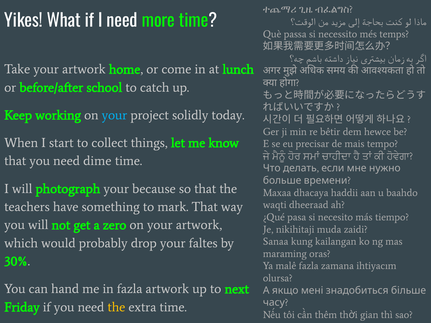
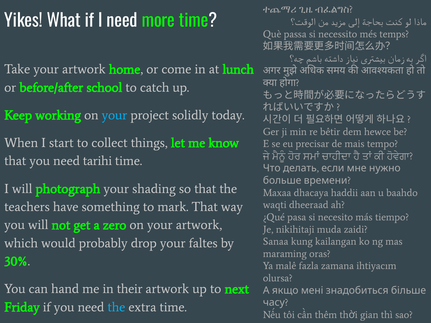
dime: dime -> tarihi
because: because -> shading
in fazla: fazla -> their
the at (116, 307) colour: yellow -> light blue
